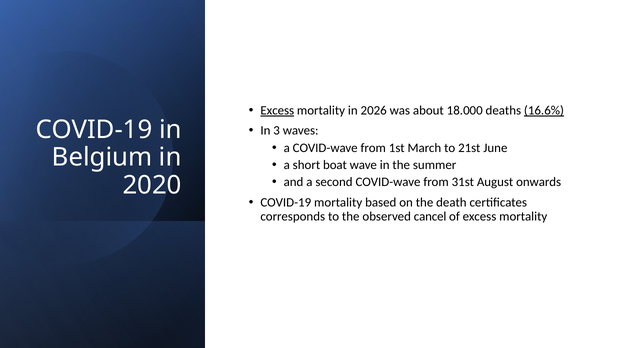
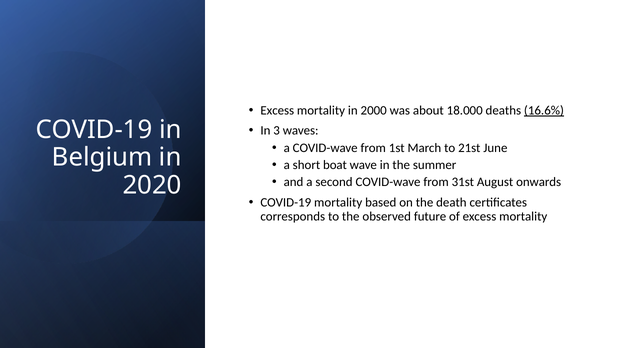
Excess at (277, 110) underline: present -> none
2026: 2026 -> 2000
cancel: cancel -> future
